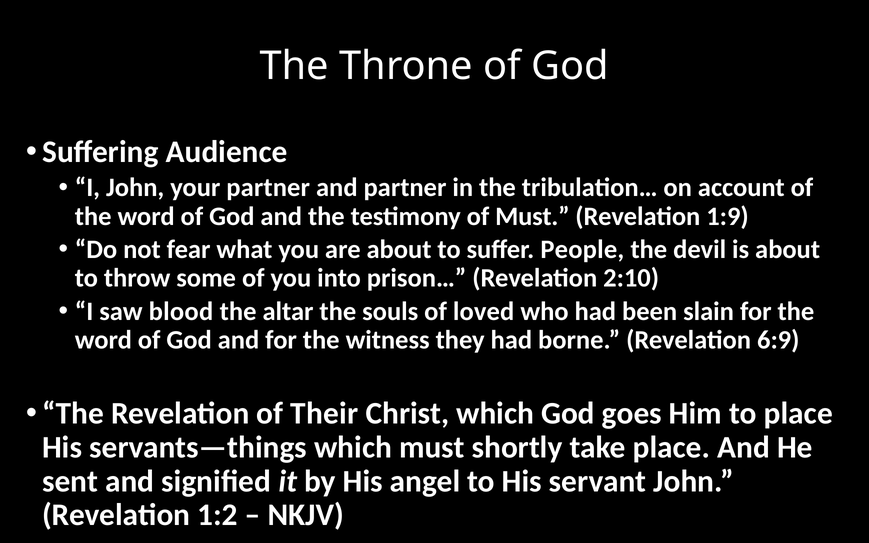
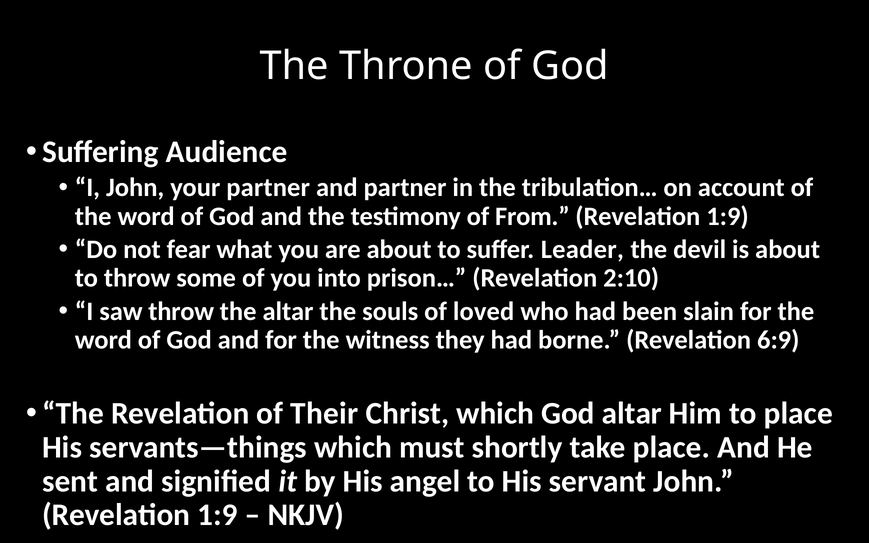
of Must: Must -> From
People: People -> Leader
saw blood: blood -> throw
God goes: goes -> altar
1:2 at (218, 515): 1:2 -> 1:9
